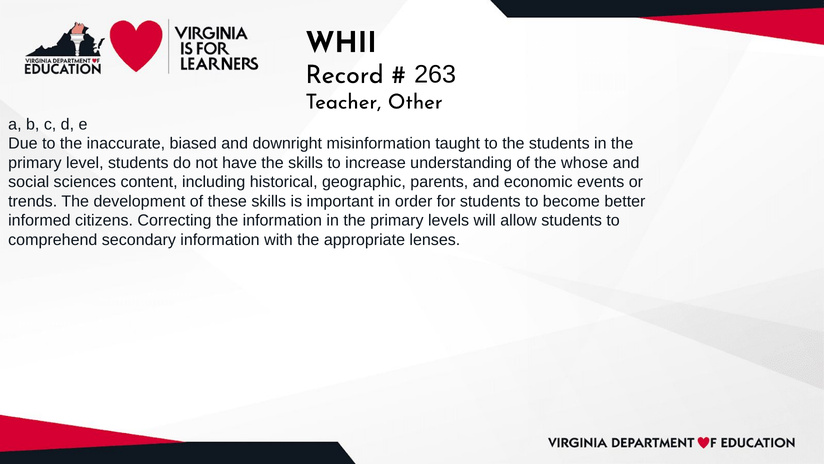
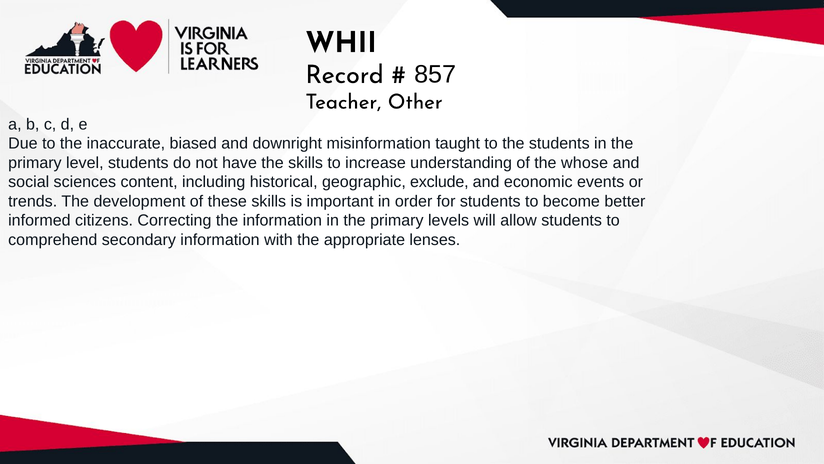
263: 263 -> 857
parents: parents -> exclude
